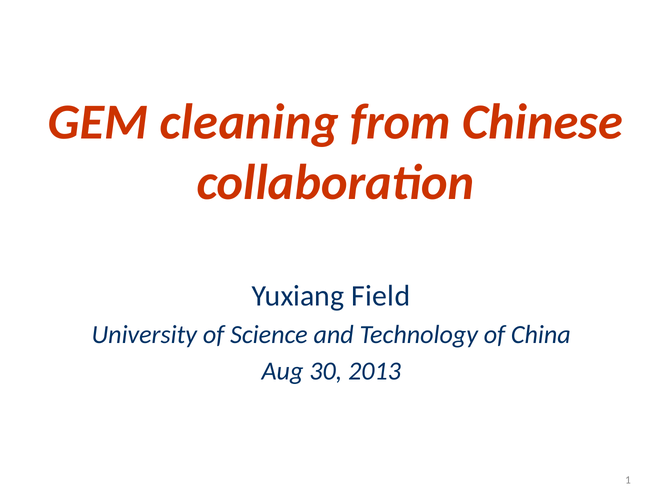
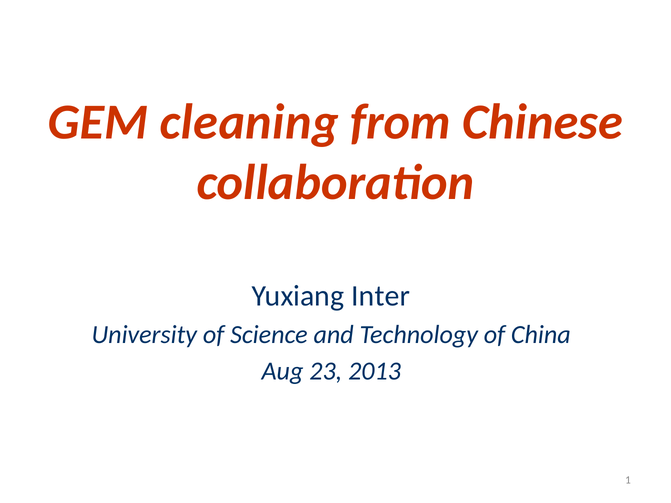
Field: Field -> Inter
30: 30 -> 23
